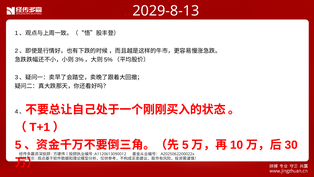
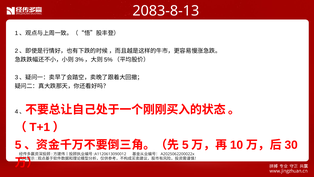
2029-8-13: 2029-8-13 -> 2083-8-13
